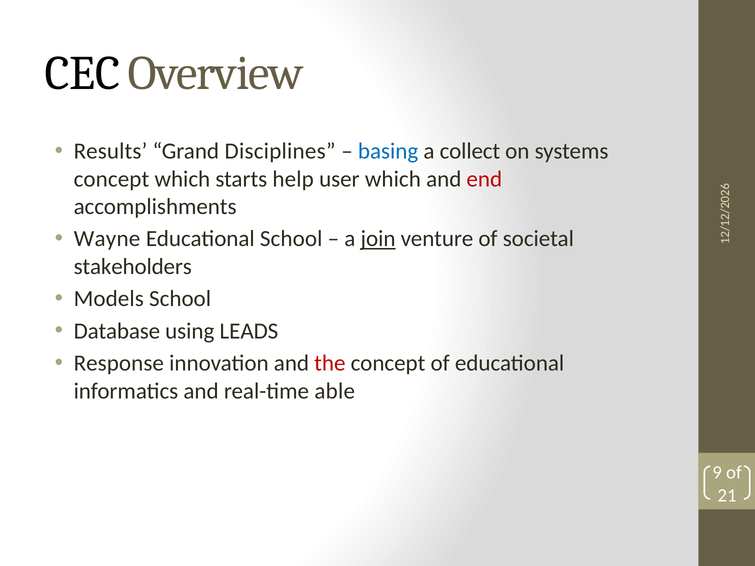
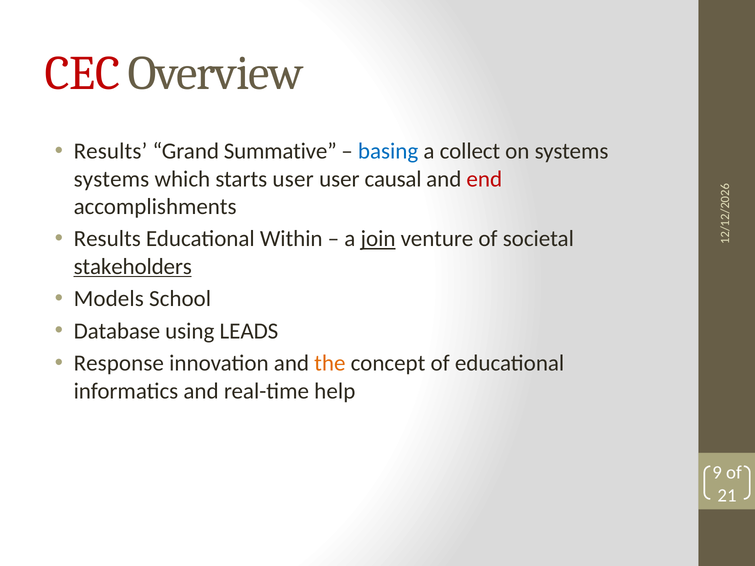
CEC colour: black -> red
Disciplines: Disciplines -> Summative
concept at (111, 179): concept -> systems
starts help: help -> user
user which: which -> causal
Wayne at (107, 239): Wayne -> Results
Educational School: School -> Within
stakeholders underline: none -> present
the colour: red -> orange
able: able -> help
